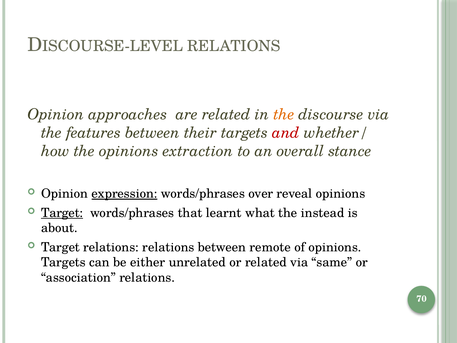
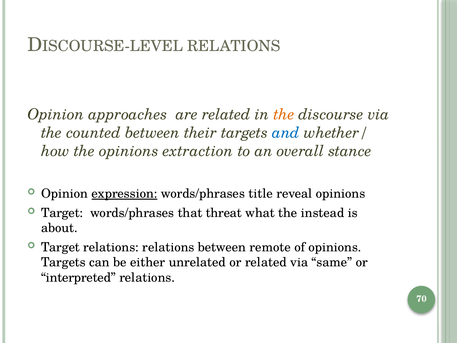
features: features -> counted
and colour: red -> blue
over: over -> title
Target at (62, 213) underline: present -> none
learnt: learnt -> threat
association: association -> interpreted
